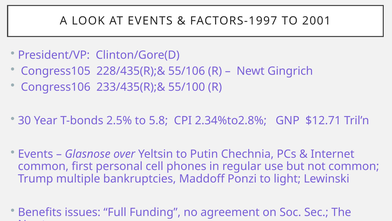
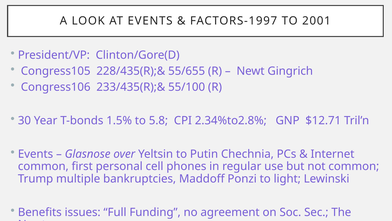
55/106: 55/106 -> 55/655
2.5%: 2.5% -> 1.5%
